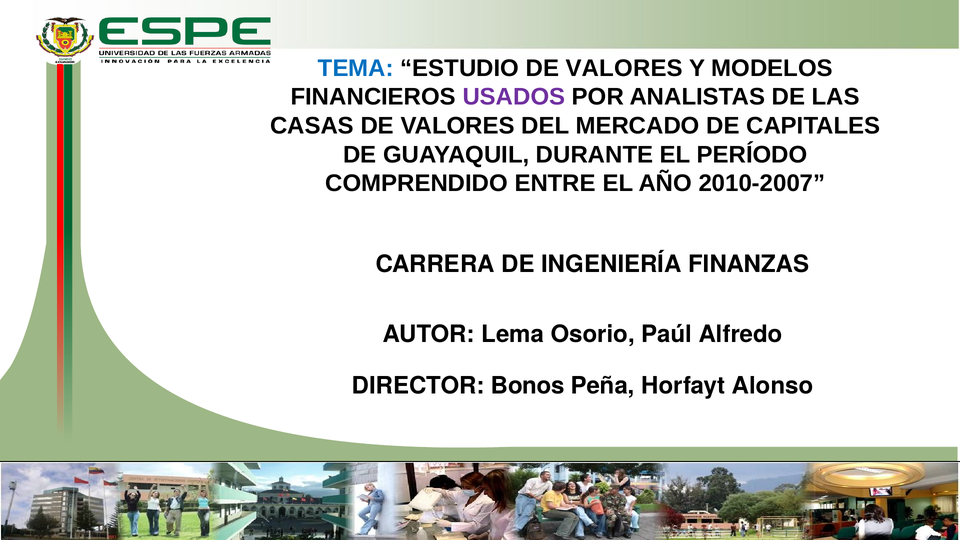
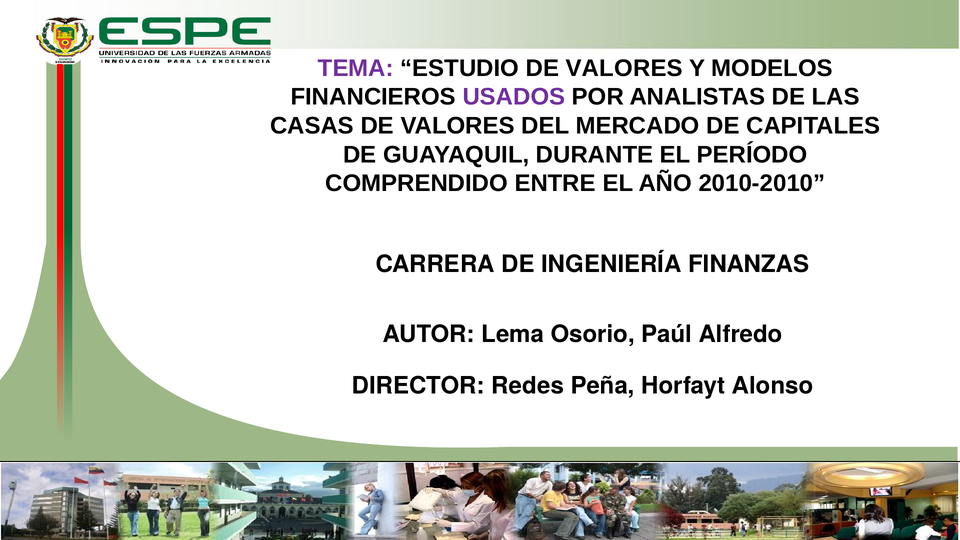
TEMA colour: blue -> purple
2010-2007: 2010-2007 -> 2010-2010
Bonos: Bonos -> Redes
